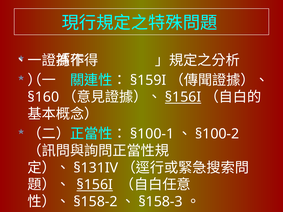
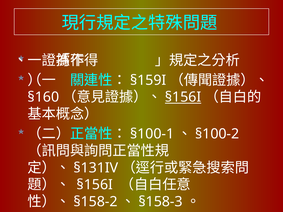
§156I at (95, 185) underline: present -> none
